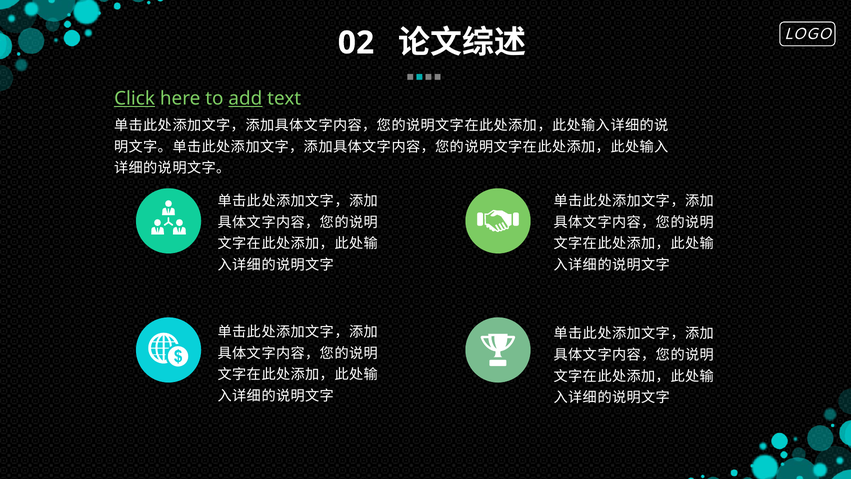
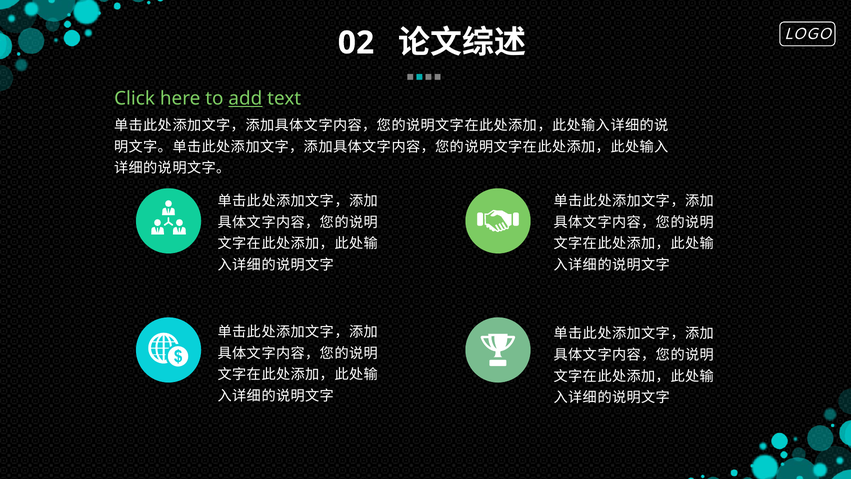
Click underline: present -> none
